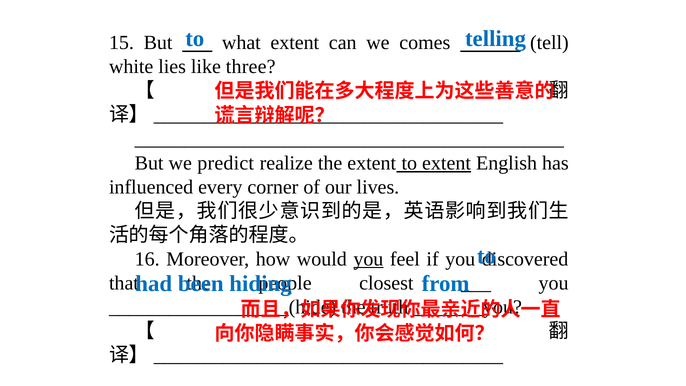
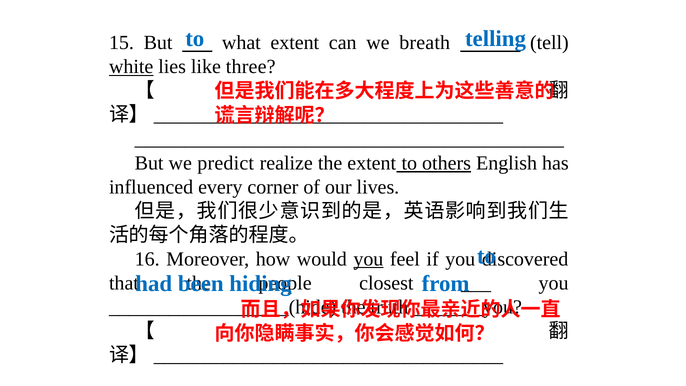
comes: comes -> breath
white underline: none -> present
to extent: extent -> others
